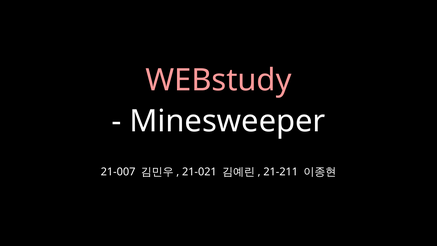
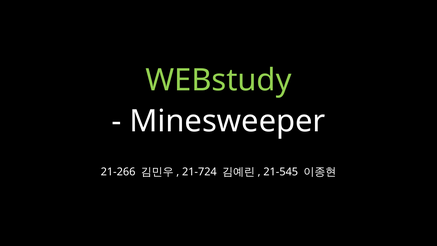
WEBstudy colour: pink -> light green
21-007: 21-007 -> 21-266
21-021: 21-021 -> 21-724
21-211: 21-211 -> 21-545
